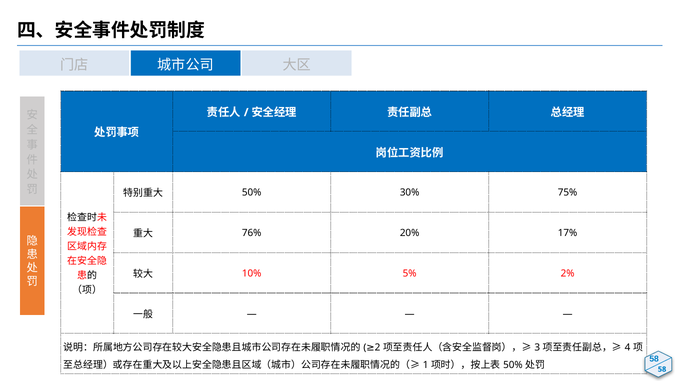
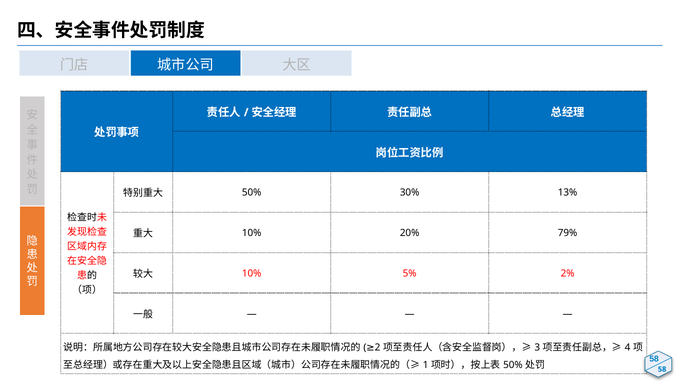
75%: 75% -> 13%
76% at (252, 233): 76% -> 10%
17%: 17% -> 79%
